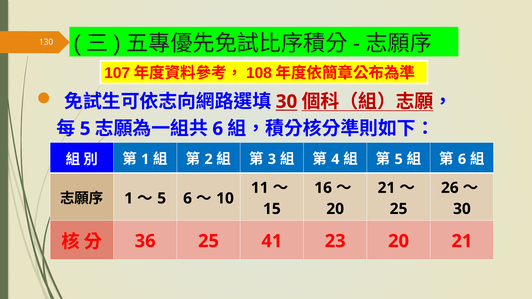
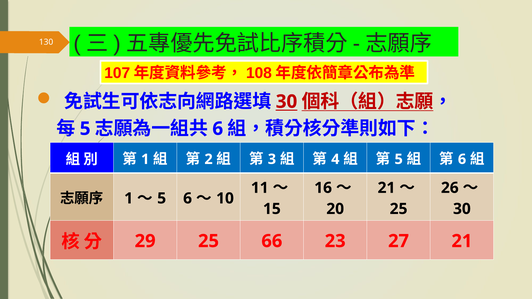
36: 36 -> 29
41: 41 -> 66
23 20: 20 -> 27
